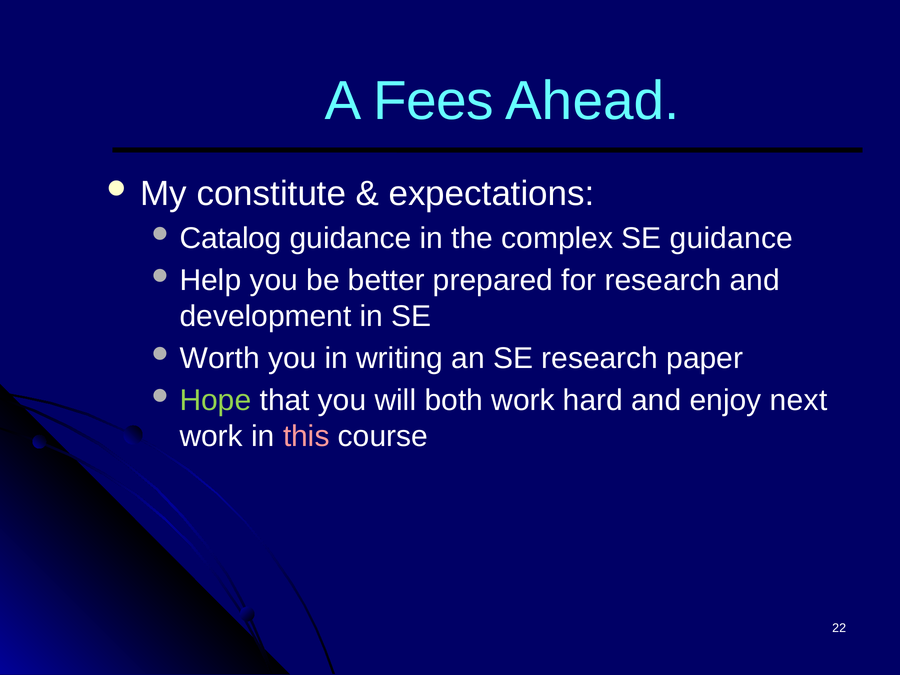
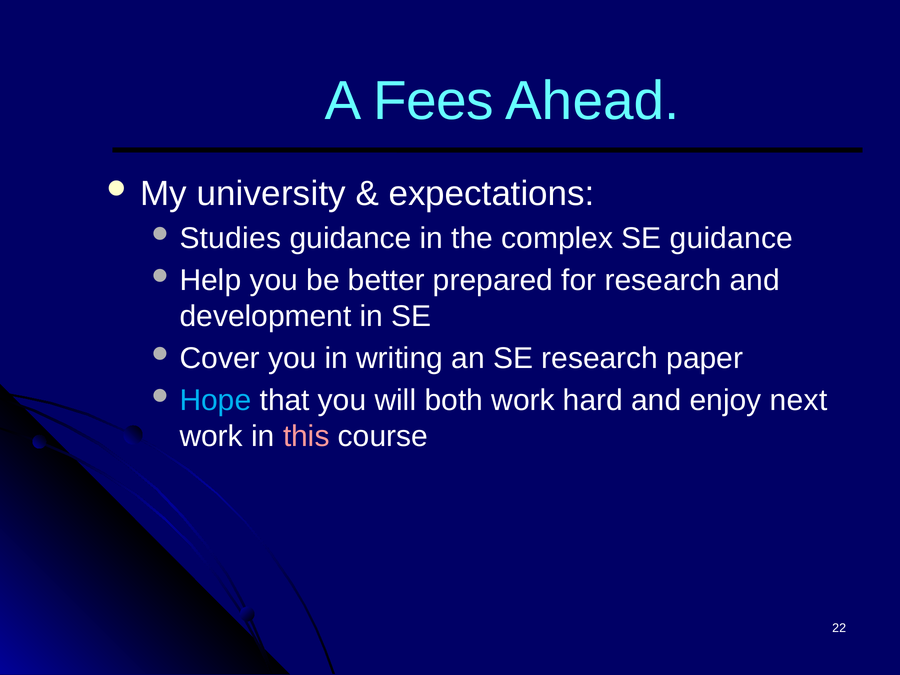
constitute: constitute -> university
Catalog: Catalog -> Studies
Worth: Worth -> Cover
Hope colour: light green -> light blue
